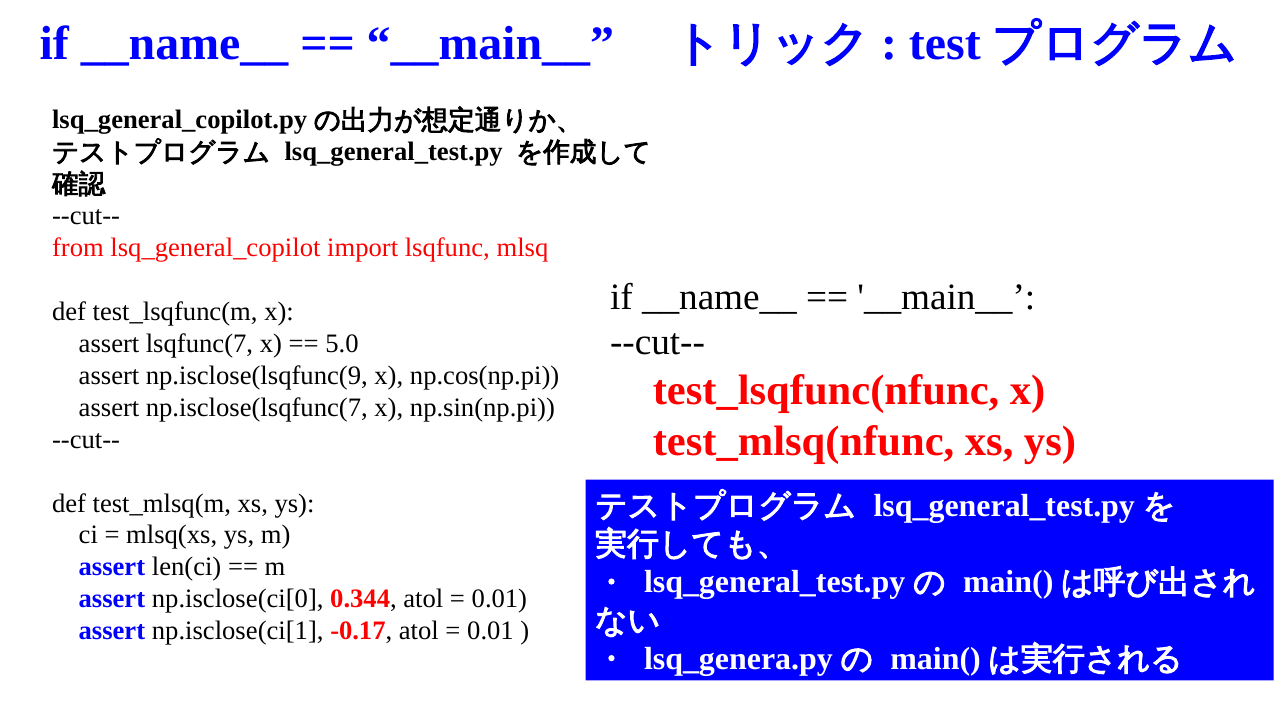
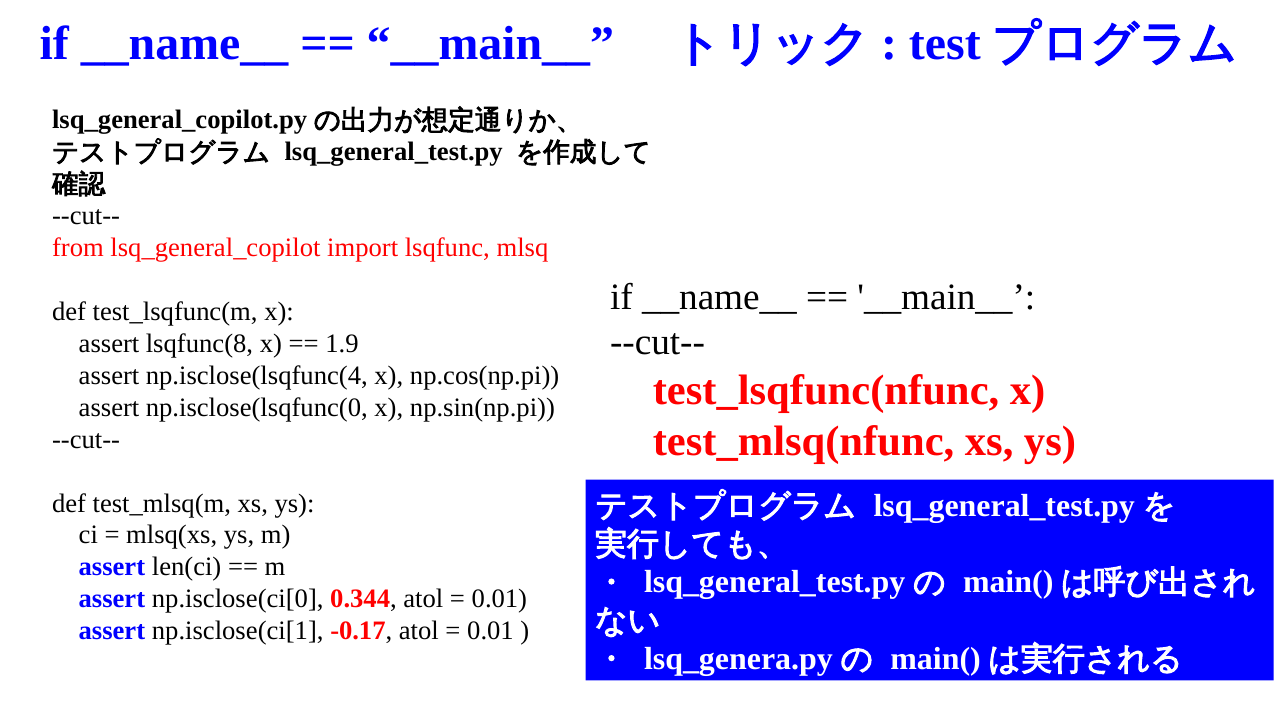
lsqfunc(7: lsqfunc(7 -> lsqfunc(8
5.0: 5.0 -> 1.9
np.isclose(lsqfunc(9: np.isclose(lsqfunc(9 -> np.isclose(lsqfunc(4
np.isclose(lsqfunc(7: np.isclose(lsqfunc(7 -> np.isclose(lsqfunc(0
